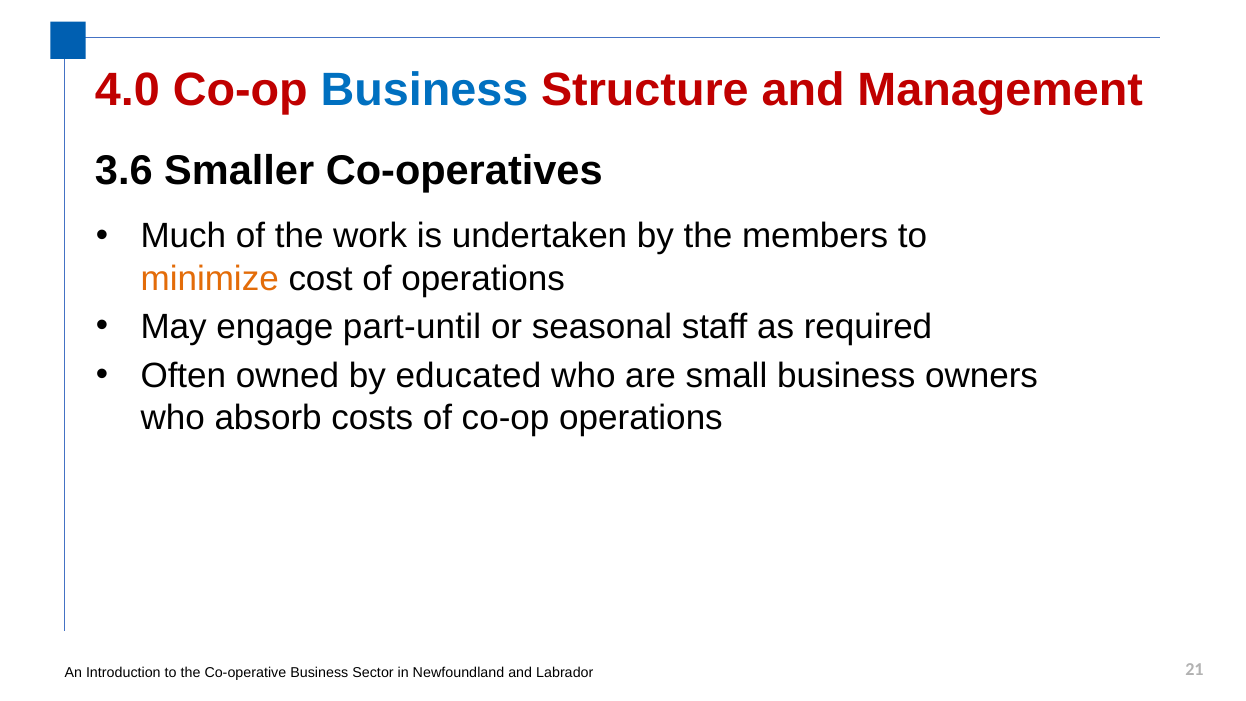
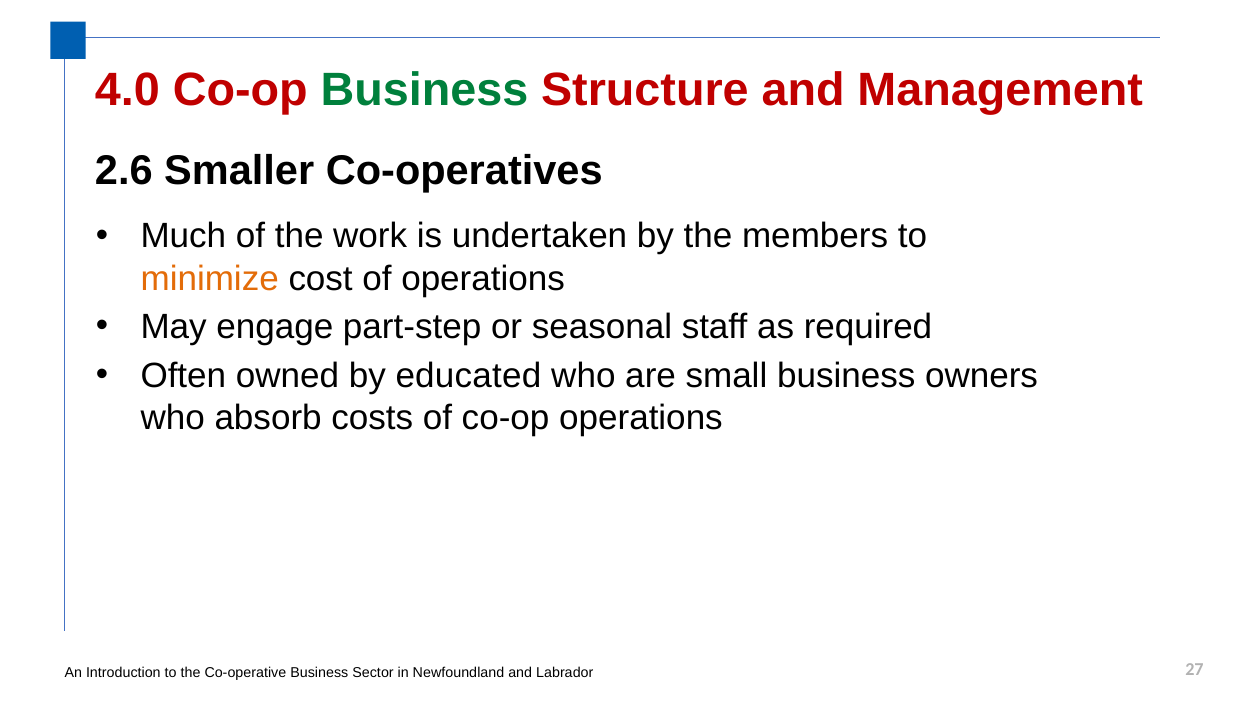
Business at (424, 90) colour: blue -> green
3.6: 3.6 -> 2.6
part-until: part-until -> part-step
21: 21 -> 27
